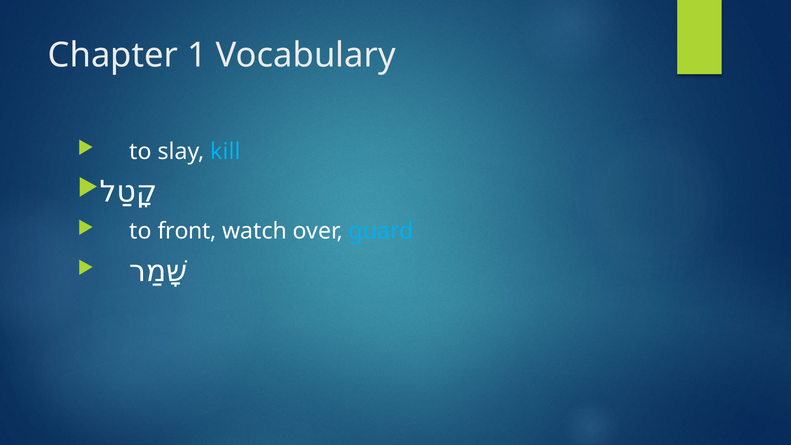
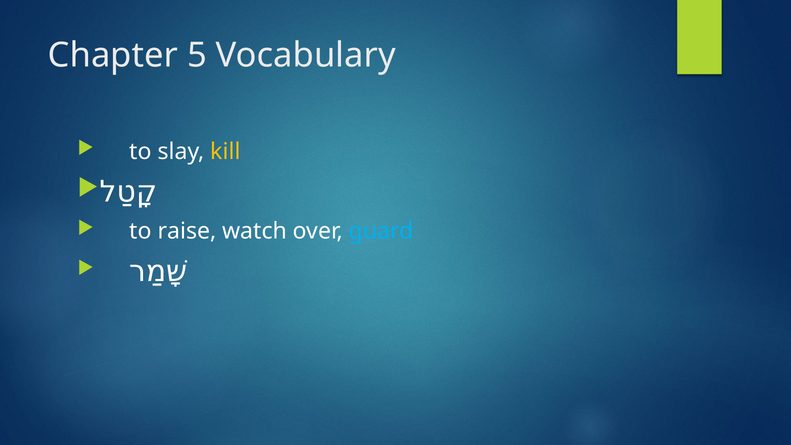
1: 1 -> 5
kill colour: light blue -> yellow
front: front -> raise
